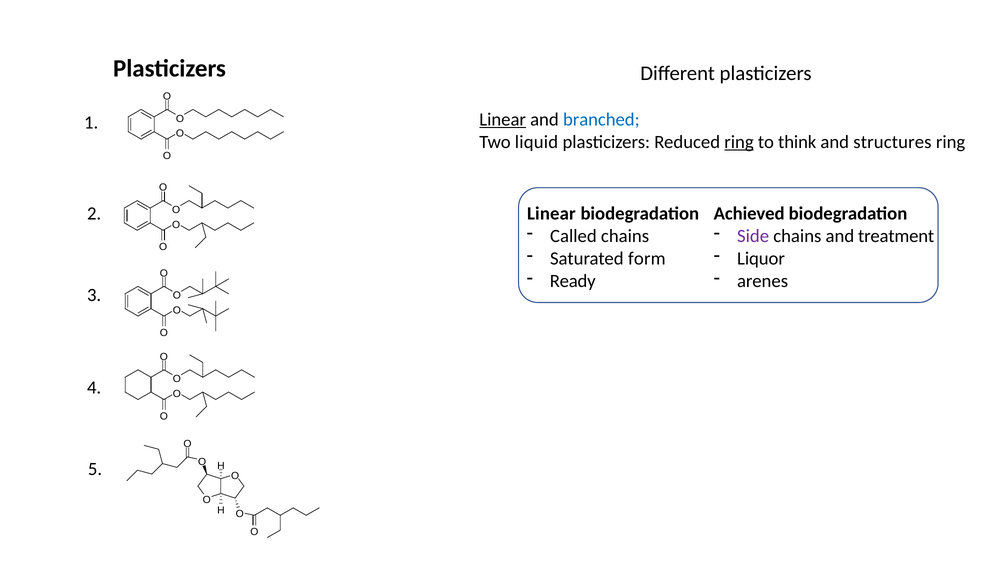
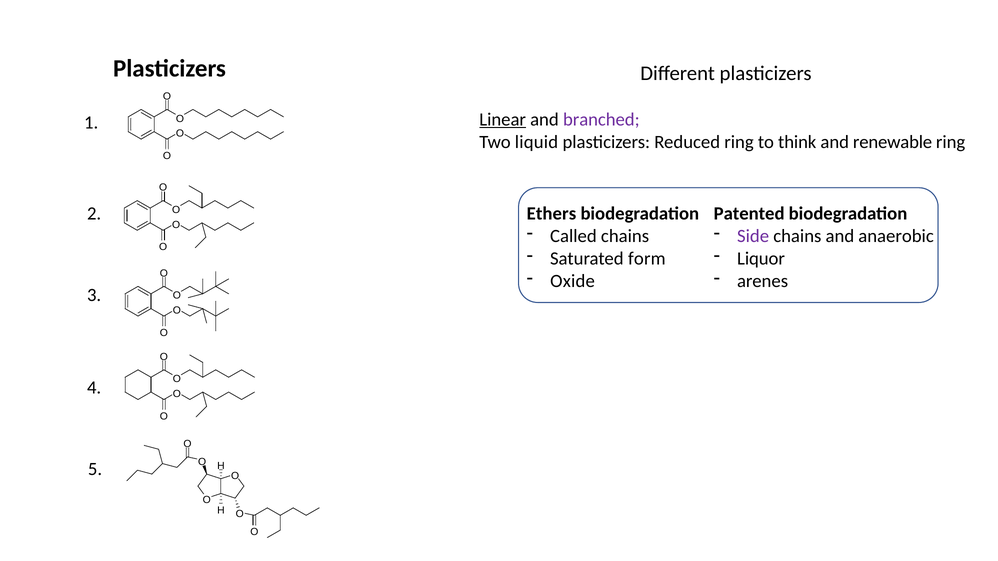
branched colour: blue -> purple
ring at (739, 142) underline: present -> none
structures: structures -> renewable
Linear at (551, 214): Linear -> Ethers
Achieved: Achieved -> Patented
treatment: treatment -> anaerobic
Ready: Ready -> Oxide
